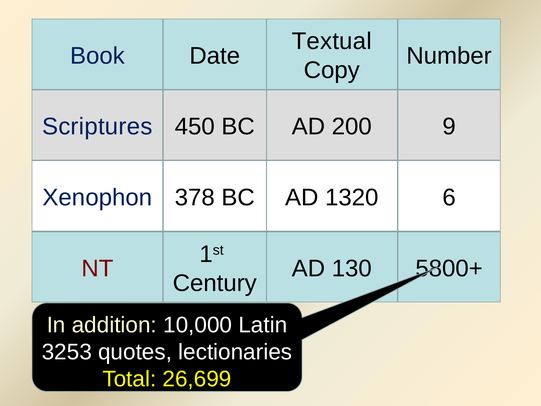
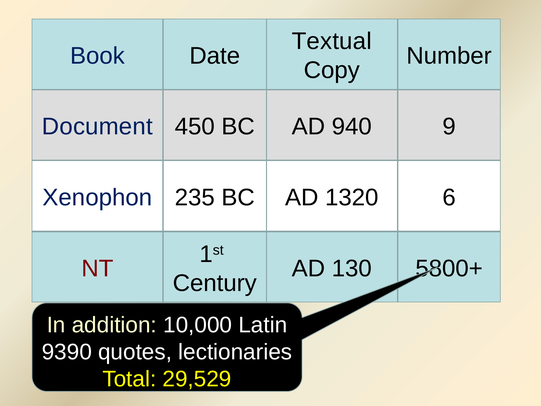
Scriptures: Scriptures -> Document
200: 200 -> 940
378: 378 -> 235
3253: 3253 -> 9390
26,699: 26,699 -> 29,529
